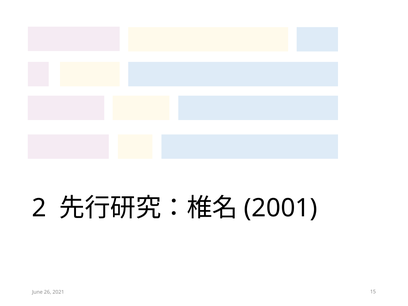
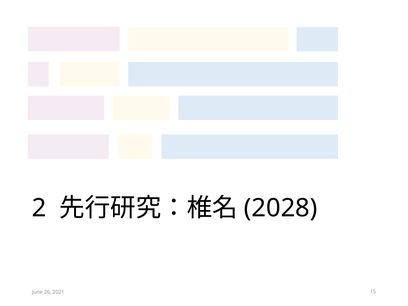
2001: 2001 -> 2028
